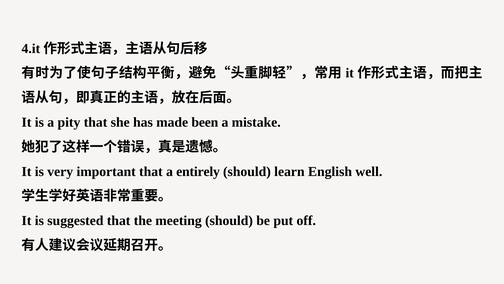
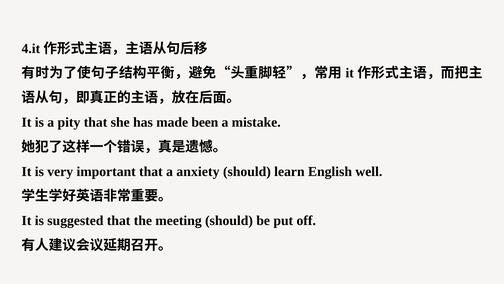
entirely: entirely -> anxiety
